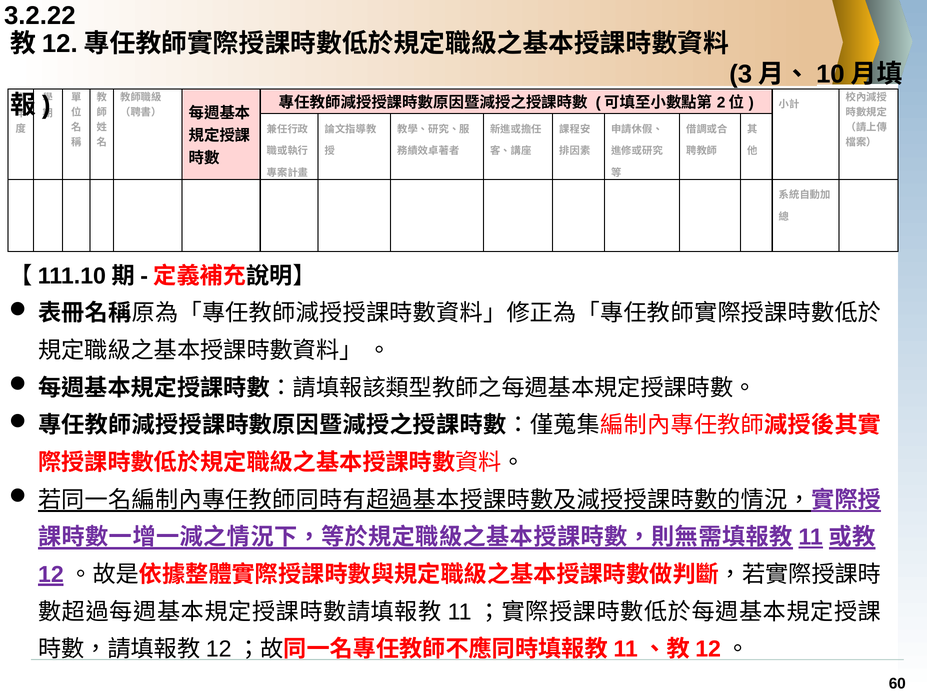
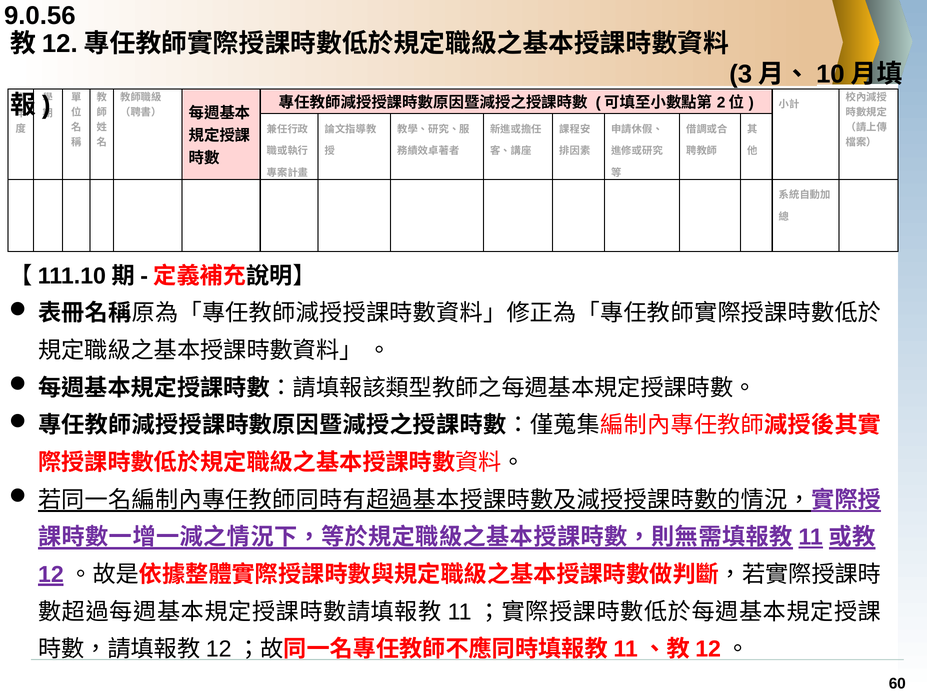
3.2.22: 3.2.22 -> 9.0.56
